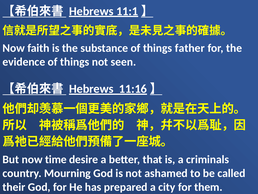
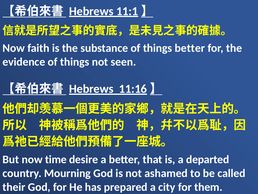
things father: father -> better
criminals: criminals -> departed
